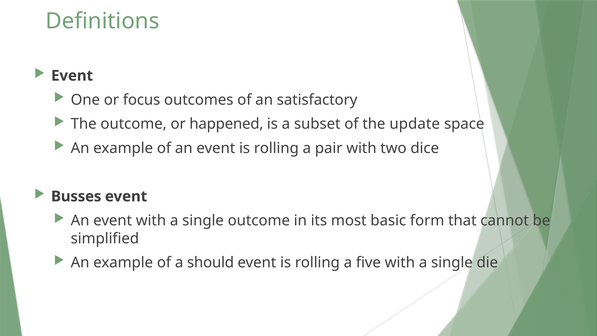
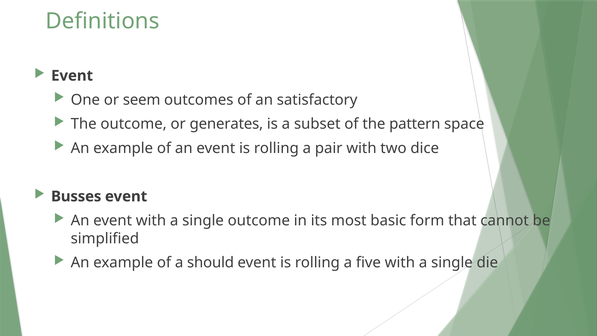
focus: focus -> seem
happened: happened -> generates
update: update -> pattern
